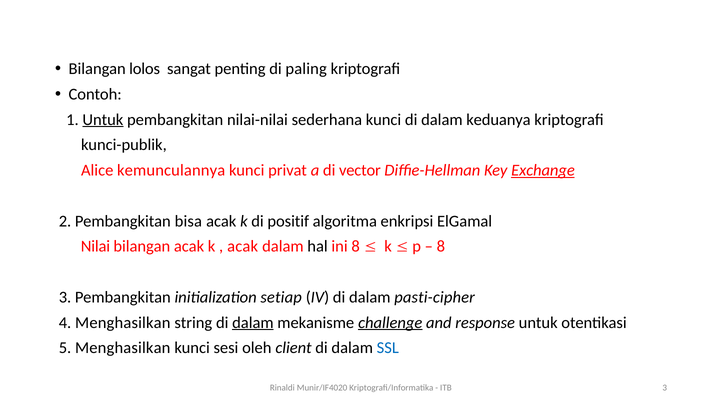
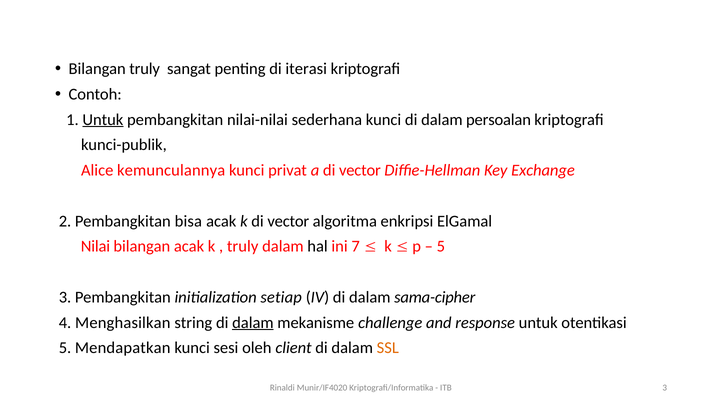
Bilangan lolos: lolos -> truly
paling: paling -> iterasi
keduanya: keduanya -> persoalan
Exchange underline: present -> none
k di positif: positif -> vector
acak at (243, 247): acak -> truly
ini 8: 8 -> 7
8 at (441, 247): 8 -> 5
pasti-cipher: pasti-cipher -> sama-cipher
challenge underline: present -> none
5 Menghasilkan: Menghasilkan -> Mendapatkan
SSL colour: blue -> orange
